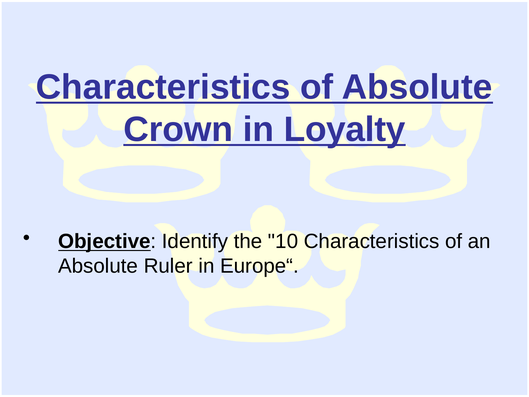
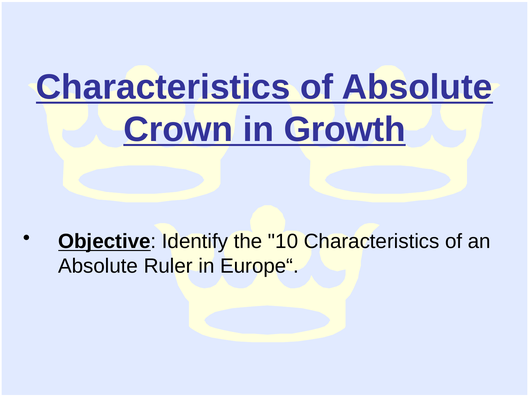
Loyalty: Loyalty -> Growth
